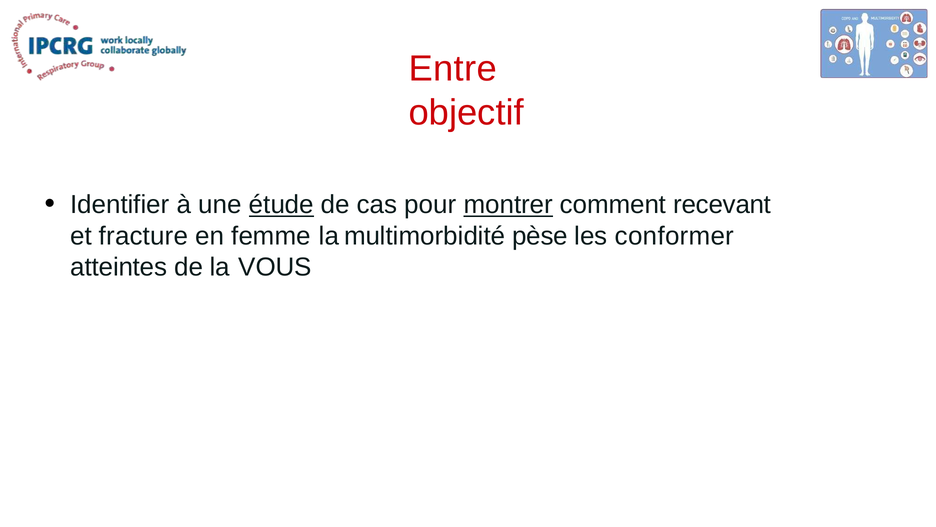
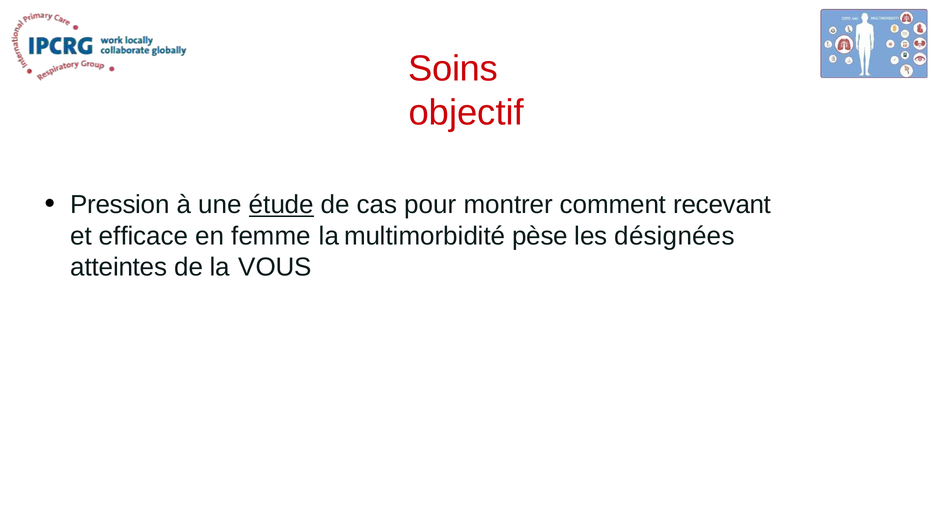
Entre: Entre -> Soins
Identifier: Identifier -> Pression
montrer underline: present -> none
fracture: fracture -> efficace
conformer: conformer -> désignées
